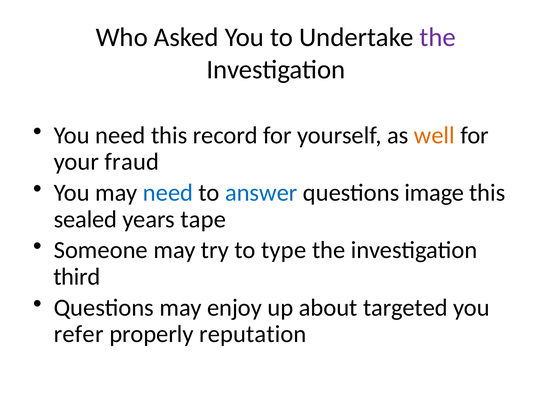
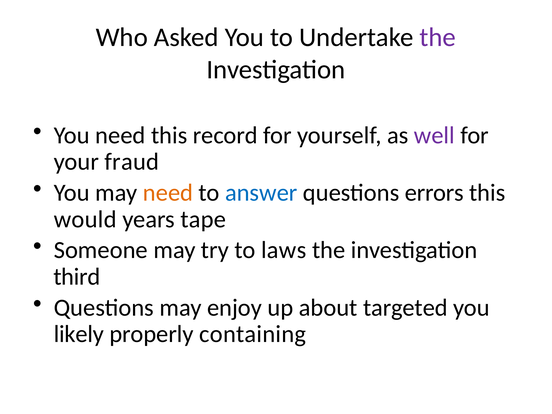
well colour: orange -> purple
need at (168, 193) colour: blue -> orange
image: image -> errors
sealed: sealed -> would
type: type -> laws
refer: refer -> likely
reputation: reputation -> containing
